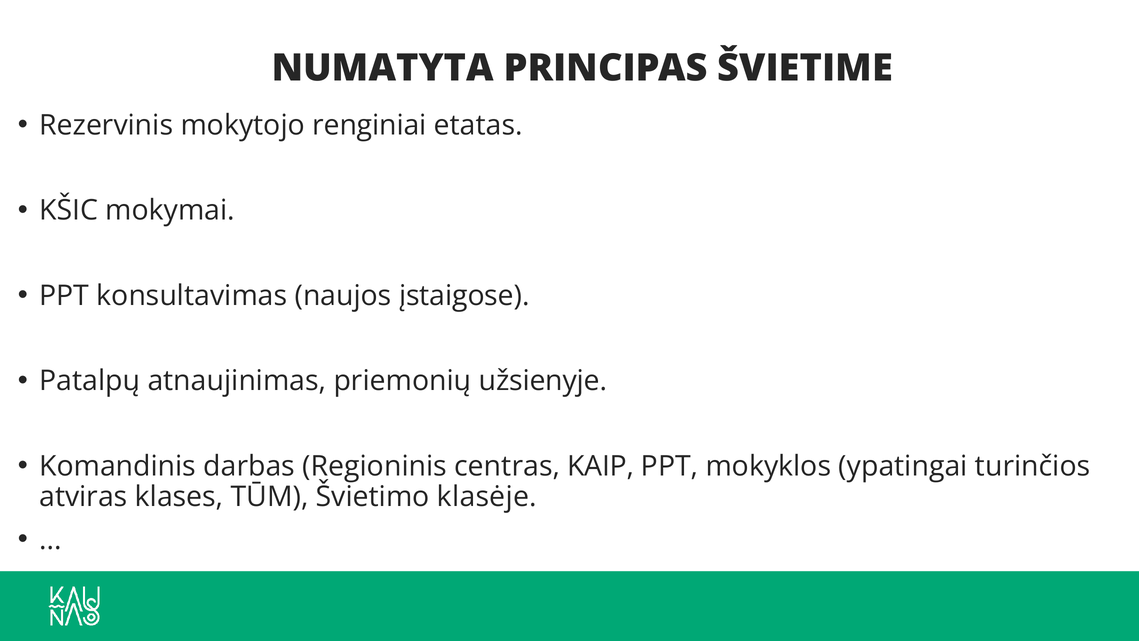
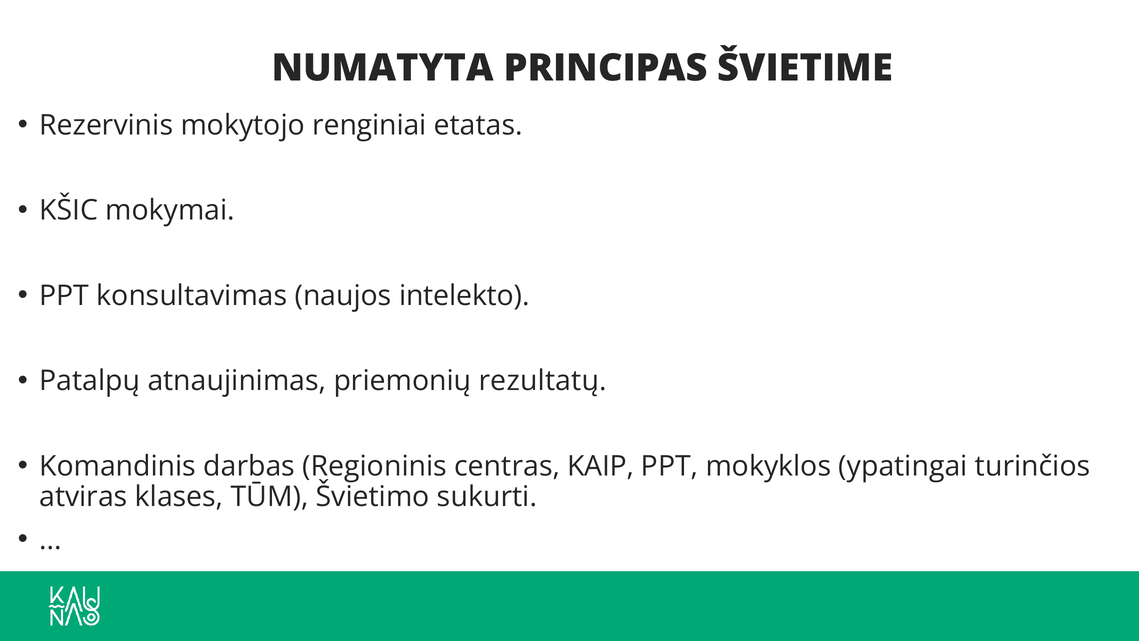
įstaigose: įstaigose -> intelekto
užsienyje: užsienyje -> rezultatų
klasėje: klasėje -> sukurti
